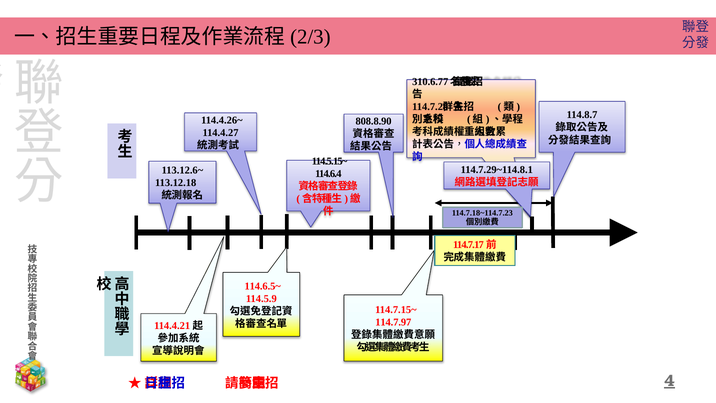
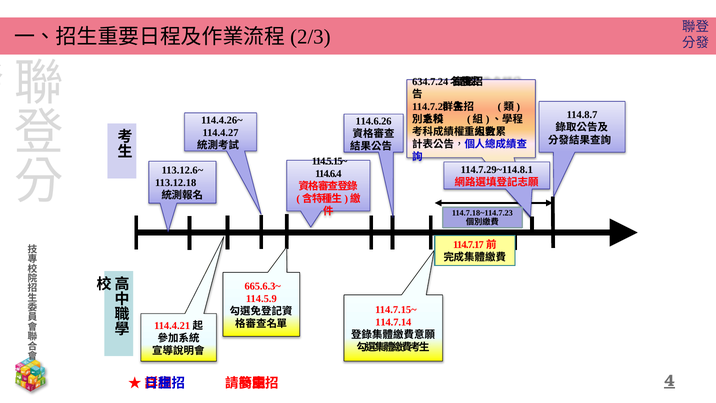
310.6.77: 310.6.77 -> 634.7.24
808.8.90: 808.8.90 -> 114.6.26
114.6.5~: 114.6.5~ -> 665.6.3~
114.7.97: 114.7.97 -> 114.7.14
